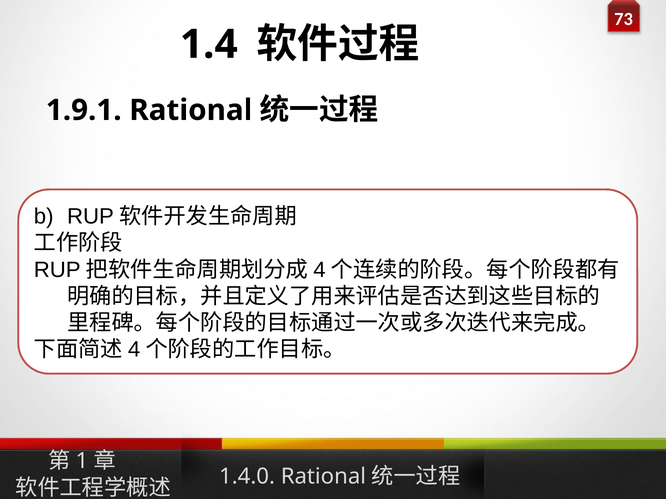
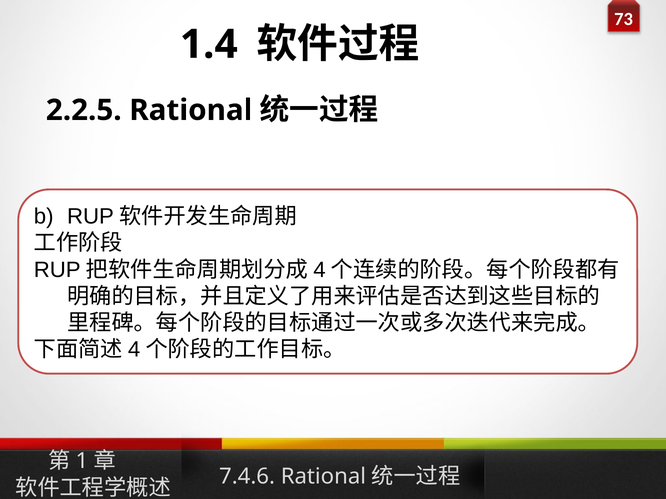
1.9.1: 1.9.1 -> 2.2.5
1.4.0: 1.4.0 -> 7.4.6
